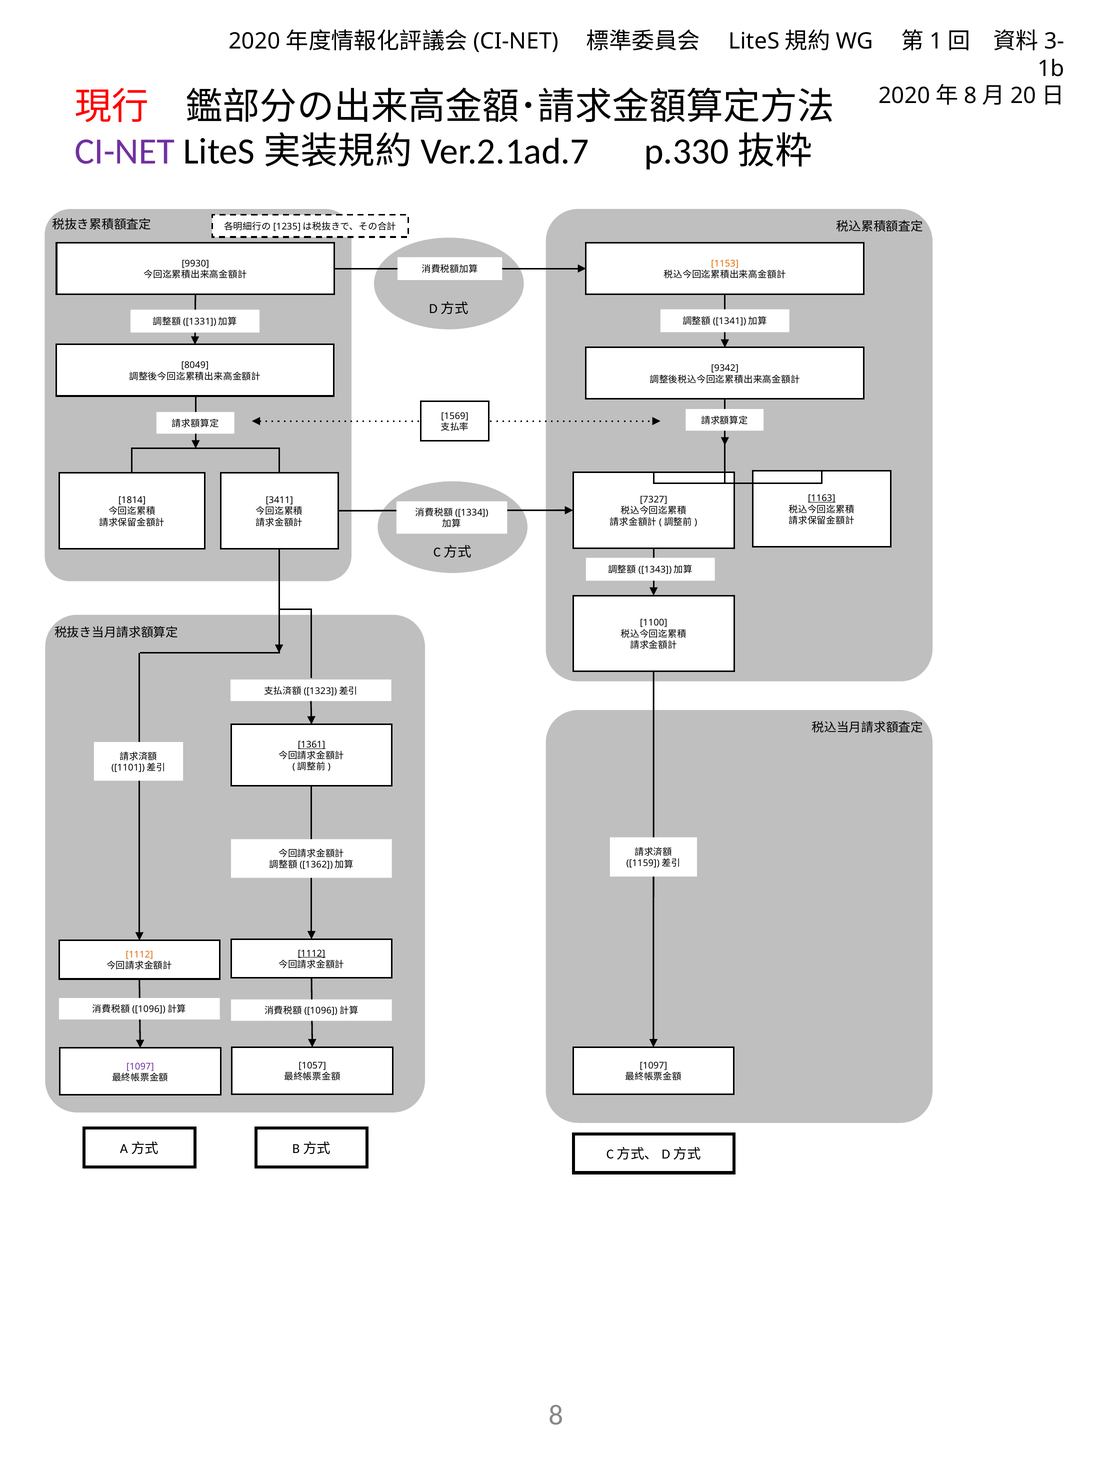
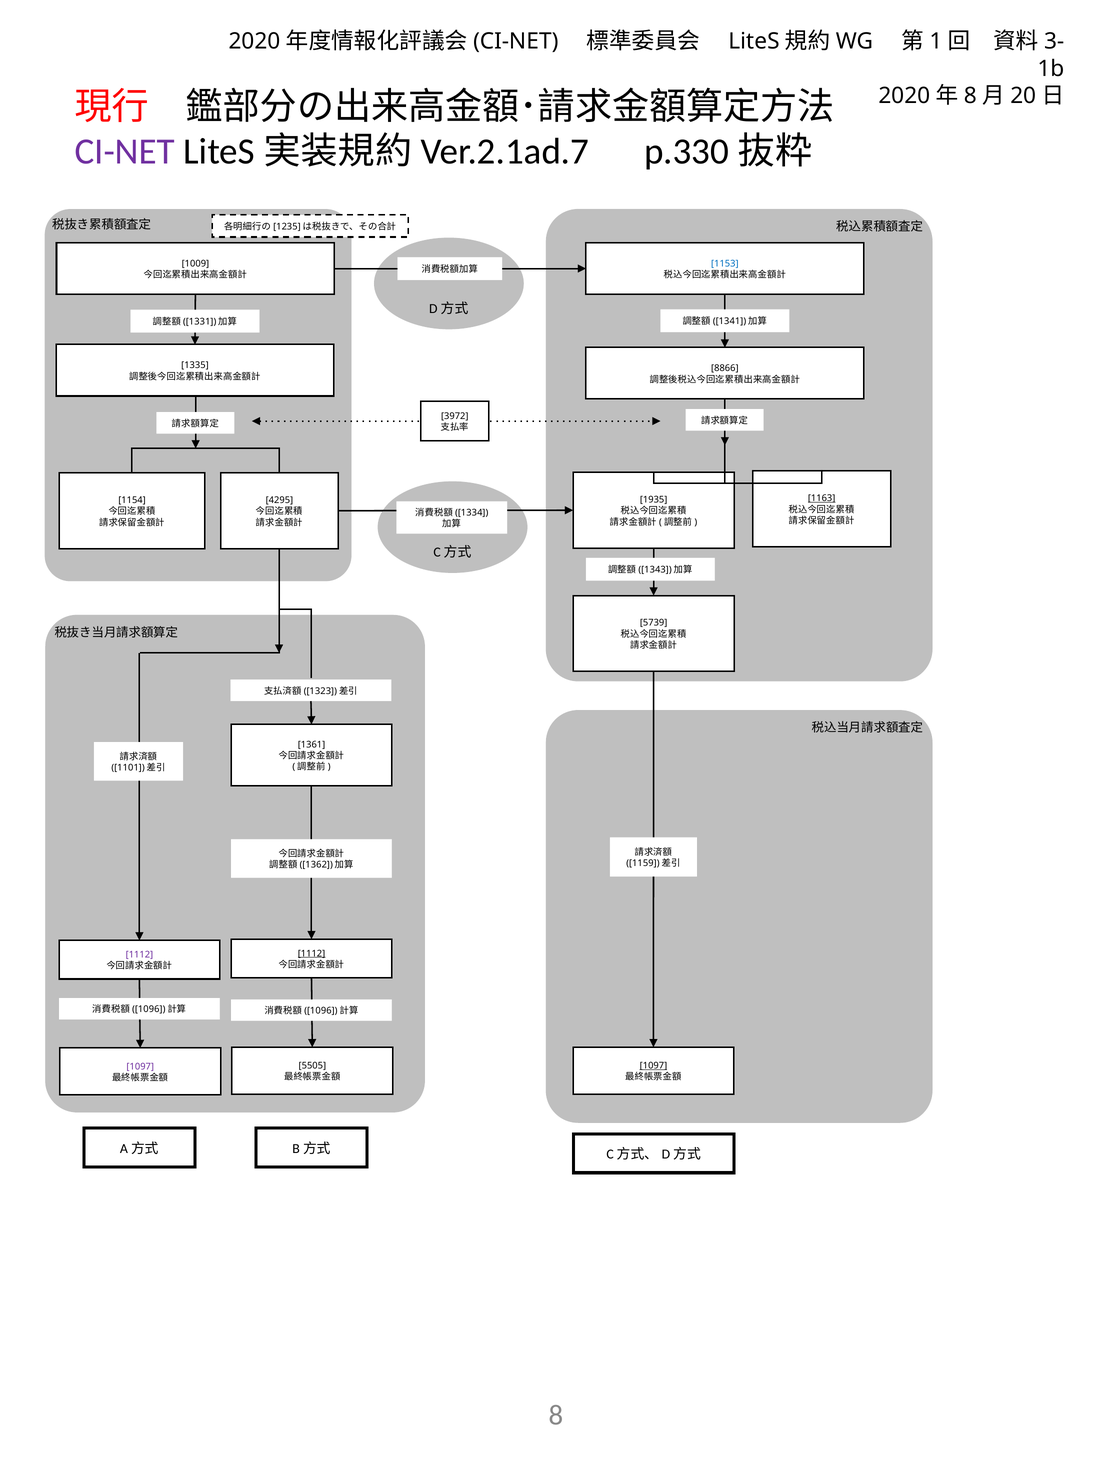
9930: 9930 -> 1009
1153 colour: orange -> blue
8049: 8049 -> 1335
9342: 9342 -> 8866
1569: 1569 -> 3972
7327: 7327 -> 1935
1814: 1814 -> 1154
3411: 3411 -> 4295
1100: 1100 -> 5739
1361 underline: present -> none
1112 at (139, 955) colour: orange -> purple
1057: 1057 -> 5505
1097 at (653, 1066) underline: none -> present
